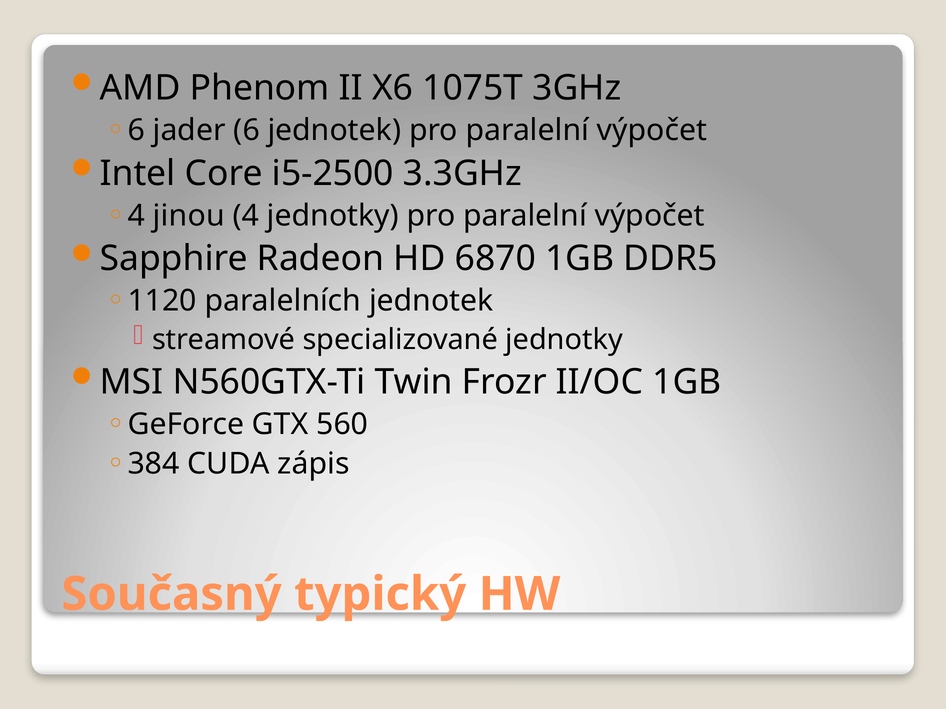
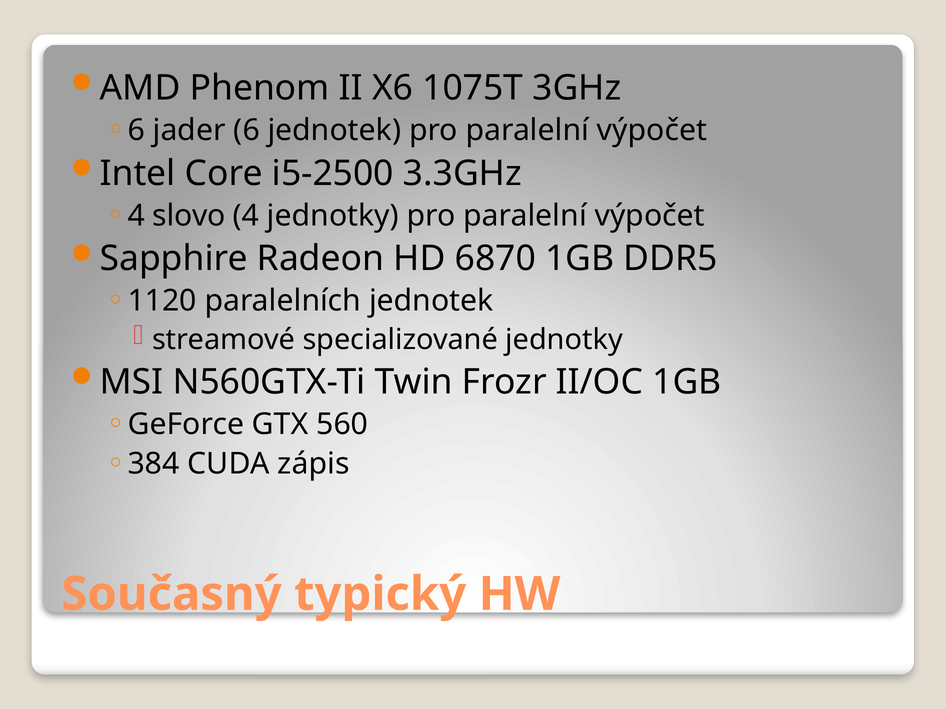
jinou: jinou -> slovo
